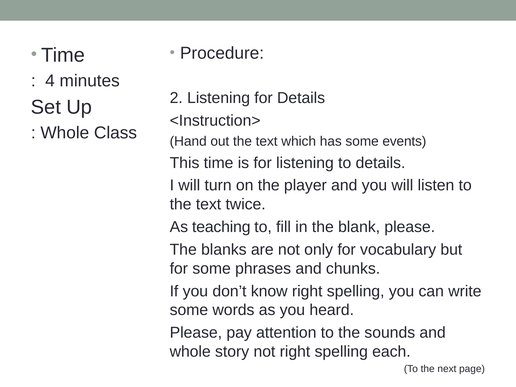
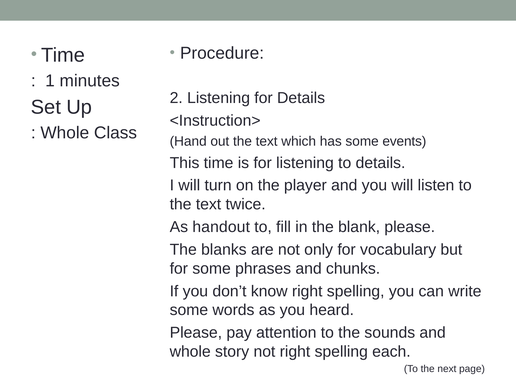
4: 4 -> 1
teaching: teaching -> handout
